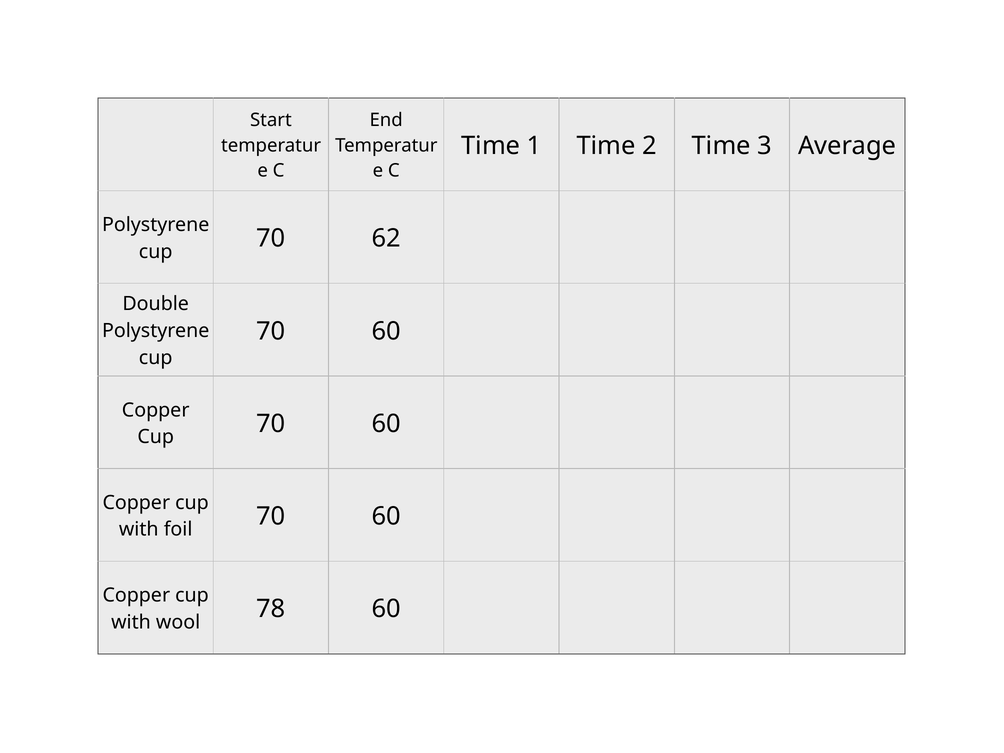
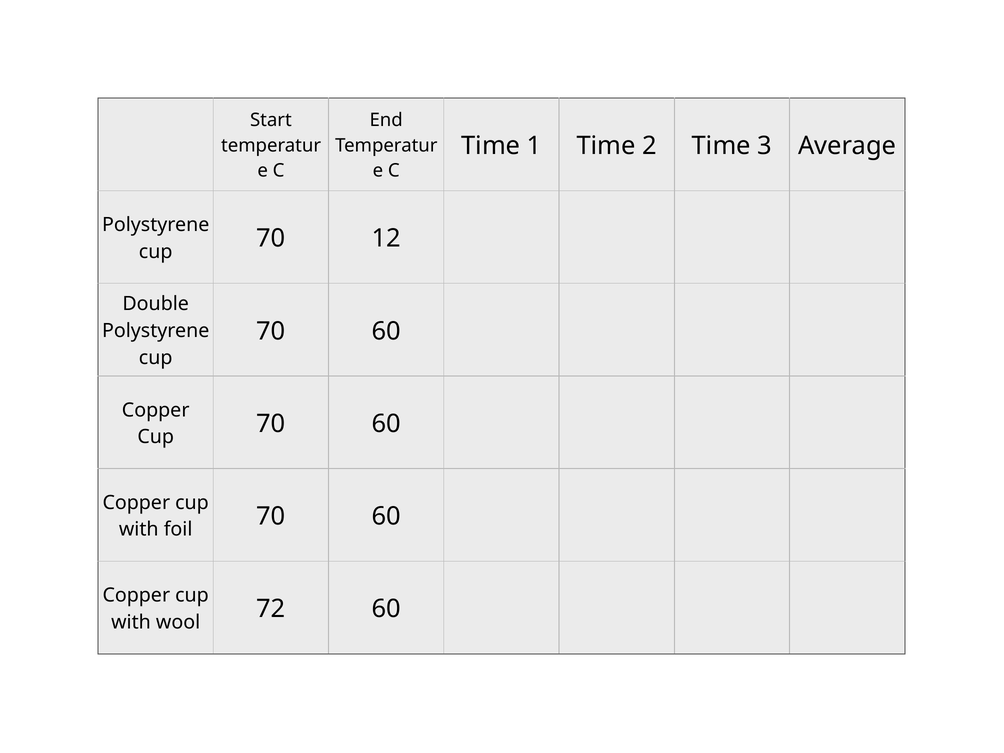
62: 62 -> 12
78: 78 -> 72
